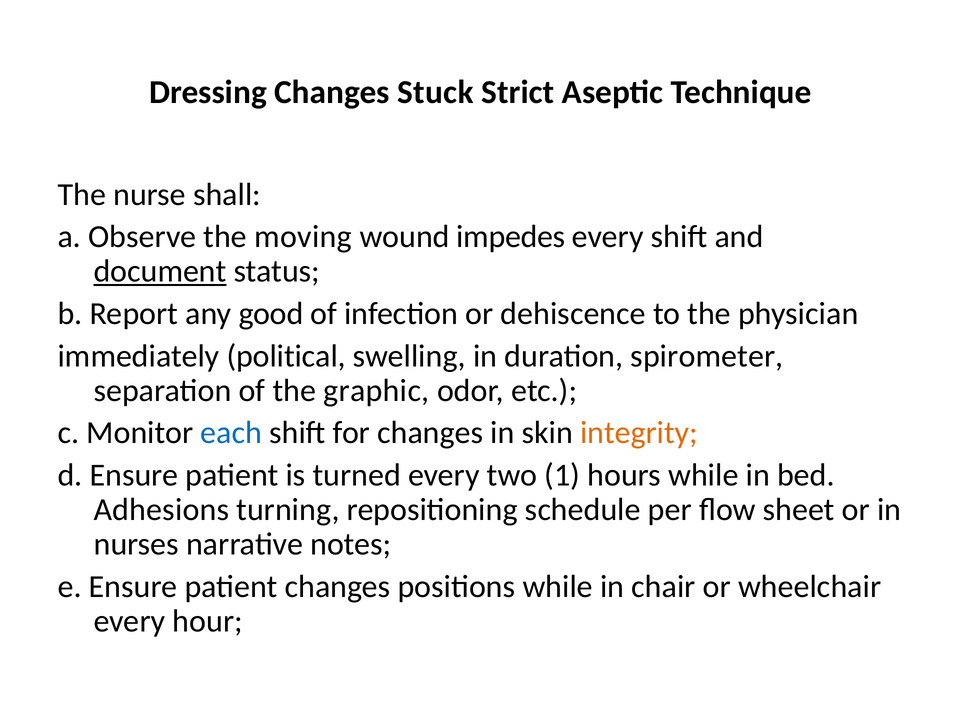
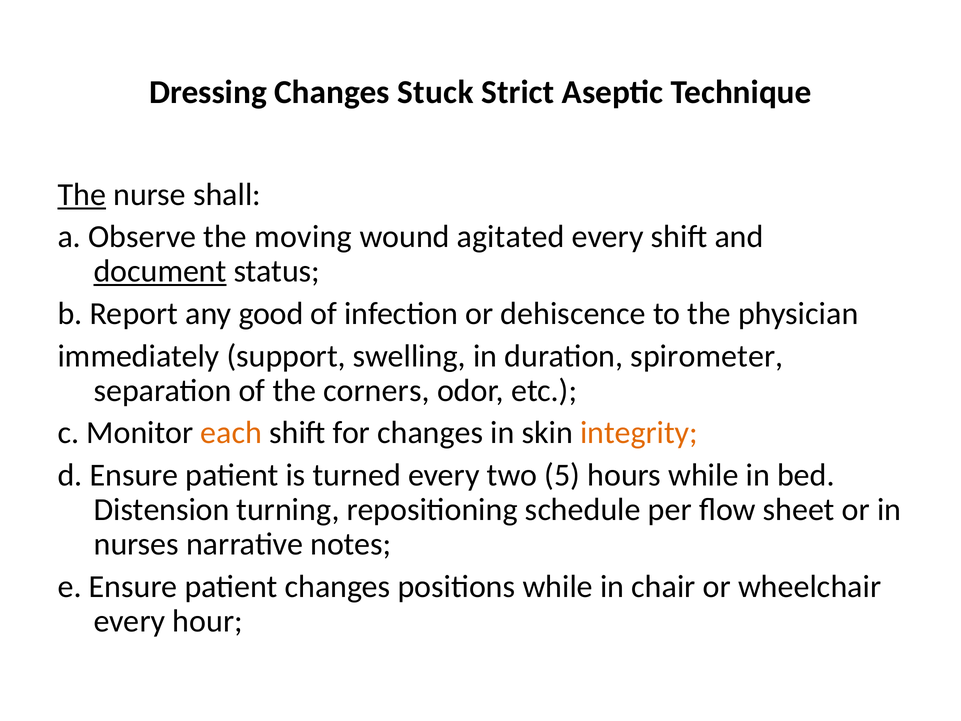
The at (82, 194) underline: none -> present
impedes: impedes -> agitated
political: political -> support
graphic: graphic -> corners
each colour: blue -> orange
1: 1 -> 5
Adhesions: Adhesions -> Distension
